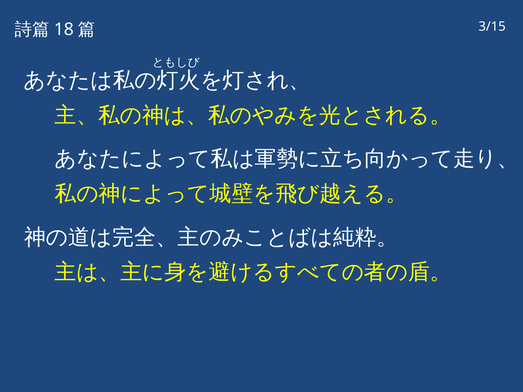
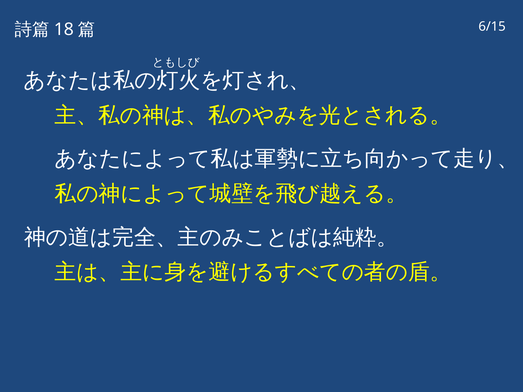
3/15: 3/15 -> 6/15
